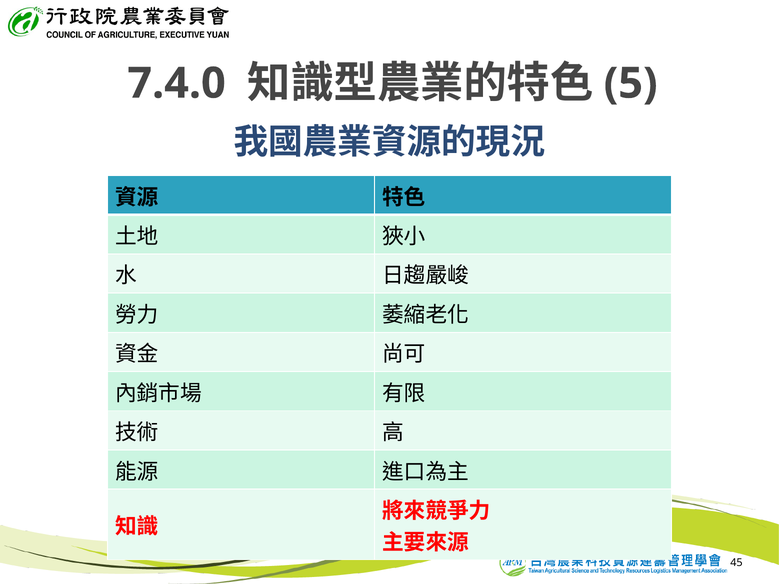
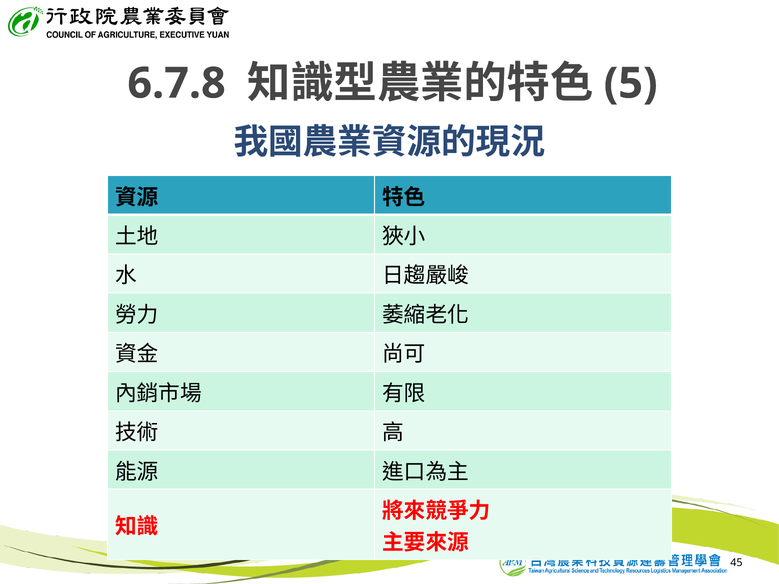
7.4.0: 7.4.0 -> 6.7.8
